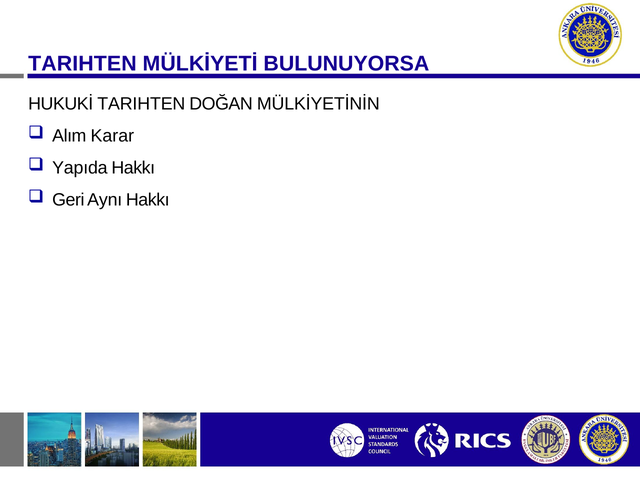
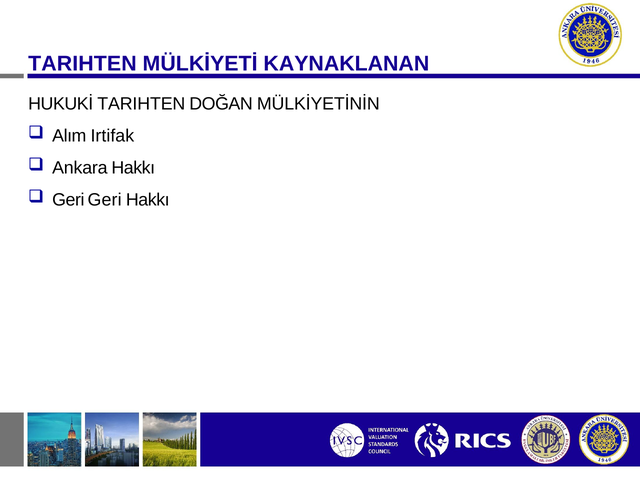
BULUNUYORSA: BULUNUYORSA -> KAYNAKLANAN
Karar: Karar -> Irtifak
Yapıda: Yapıda -> Ankara
Geri Aynı: Aynı -> Geri
